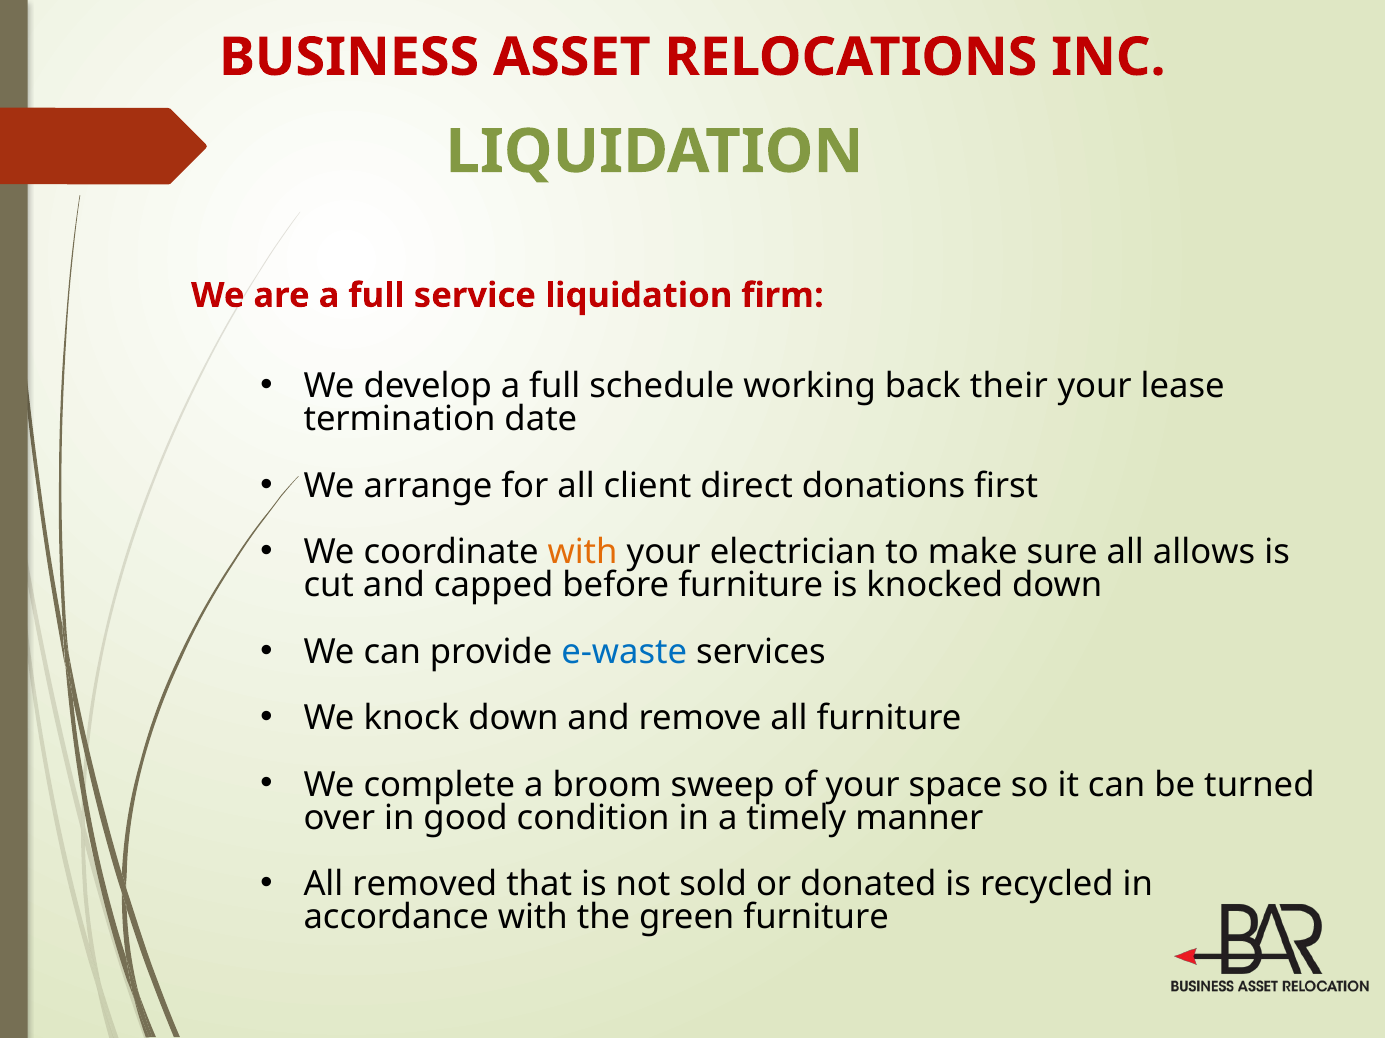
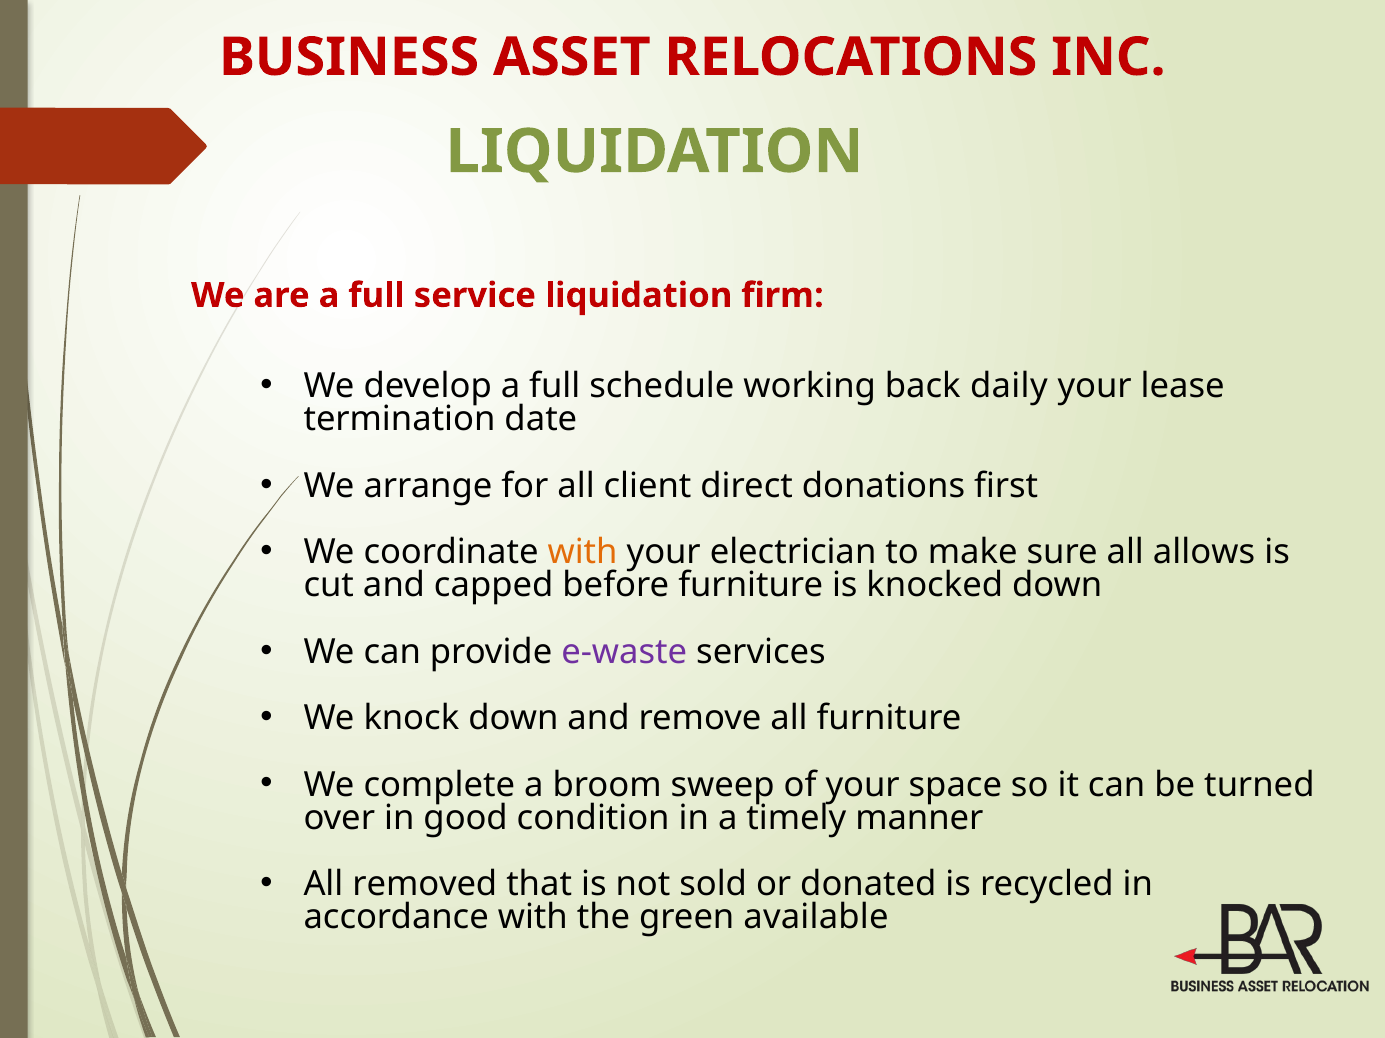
their: their -> daily
e-waste colour: blue -> purple
green furniture: furniture -> available
